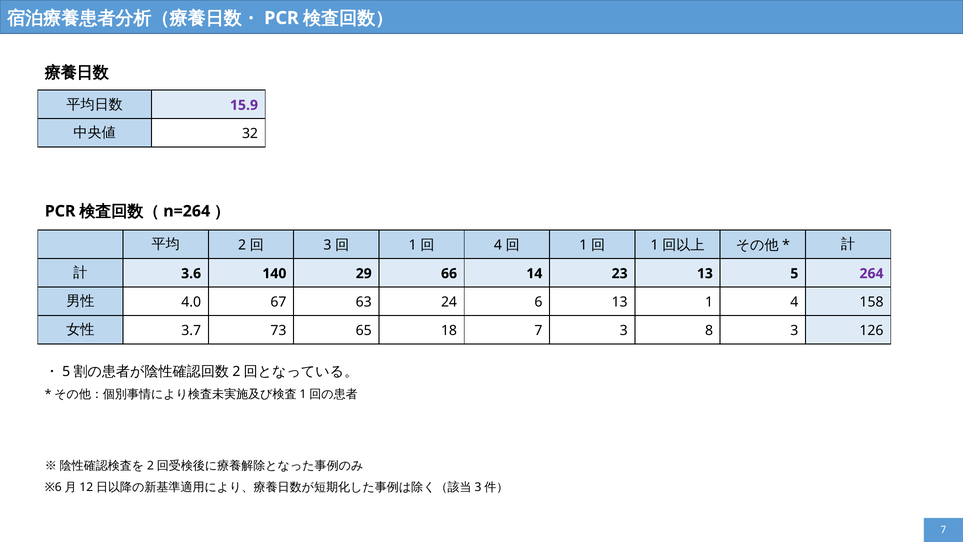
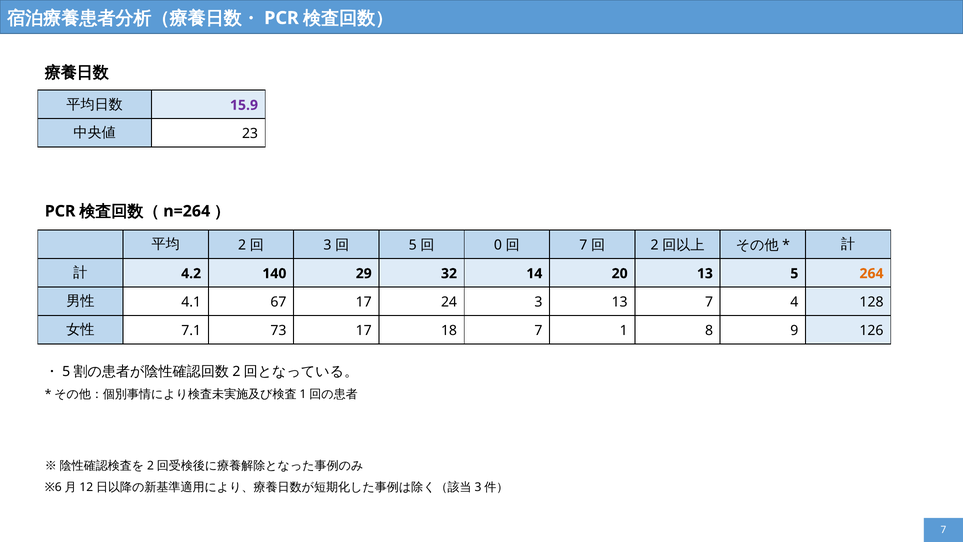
32: 32 -> 23
1 at (413, 245): 1 -> 5
4 at (498, 245): 4 -> 0
1 at (583, 245): 1 -> 7
1 at (655, 245): 1 -> 2
3.6: 3.6 -> 4.2
66: 66 -> 32
23: 23 -> 20
264 colour: purple -> orange
4.0: 4.0 -> 4.1
67 63: 63 -> 17
24 6: 6 -> 3
13 1: 1 -> 7
158: 158 -> 128
3.7: 3.7 -> 7.1
73 65: 65 -> 17
7 3: 3 -> 1
8 3: 3 -> 9
